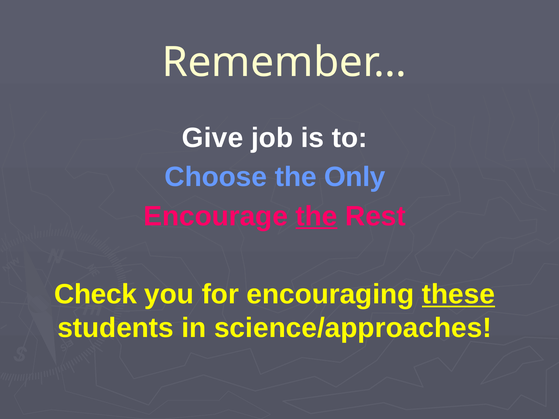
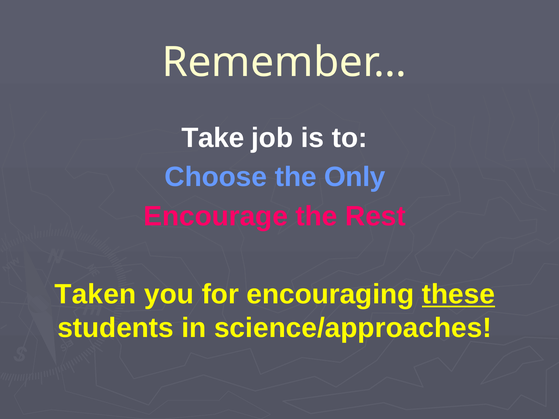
Give: Give -> Take
the at (317, 216) underline: present -> none
Check: Check -> Taken
